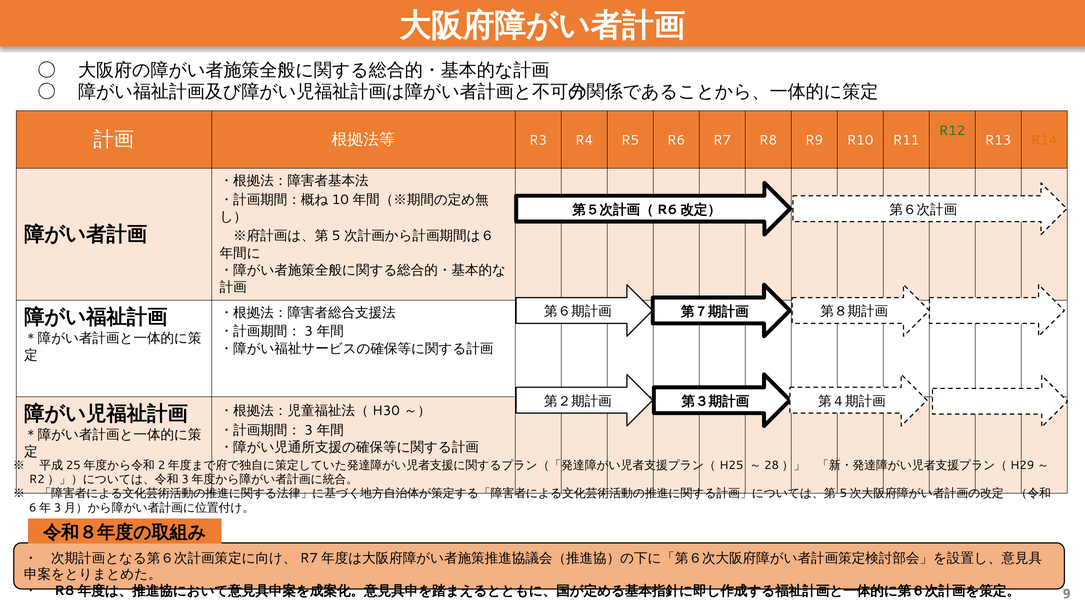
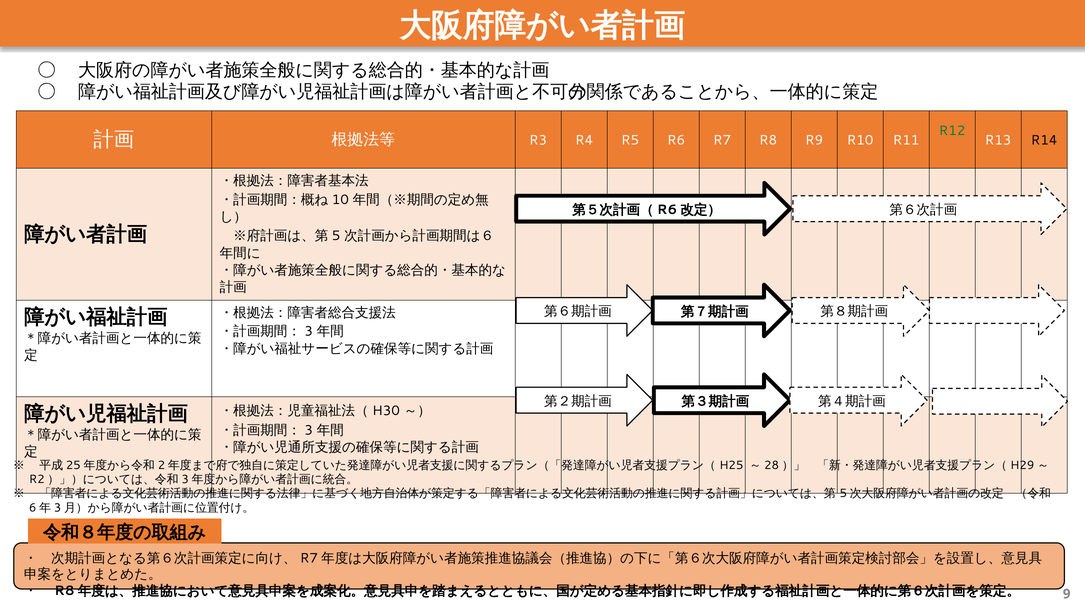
R14 colour: orange -> black
